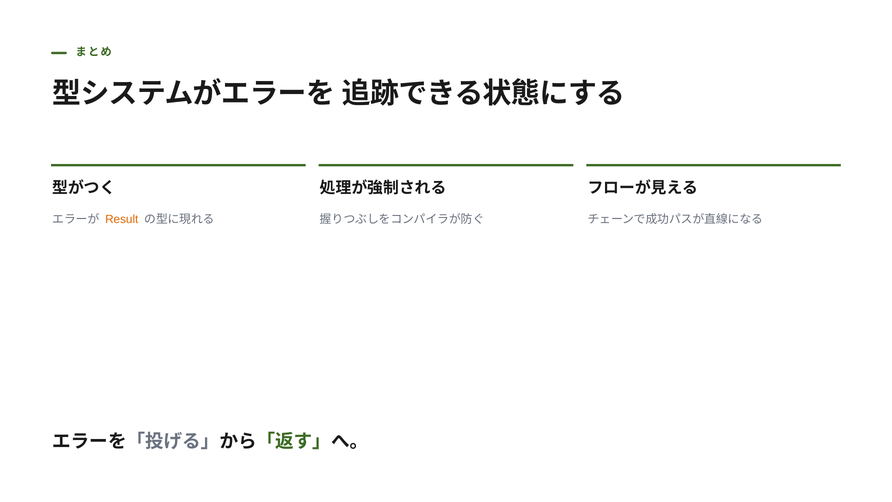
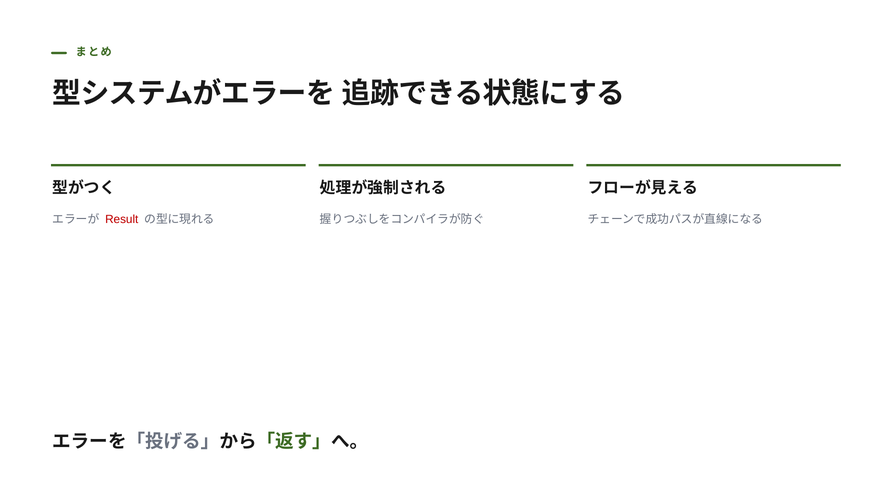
Result colour: orange -> red
